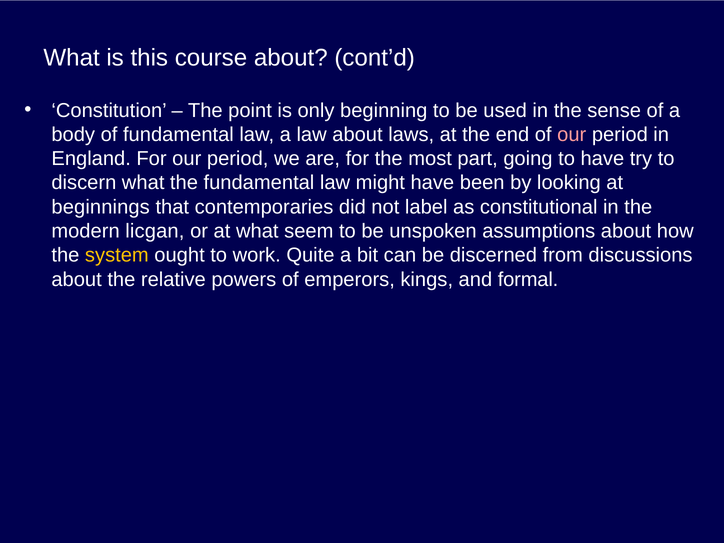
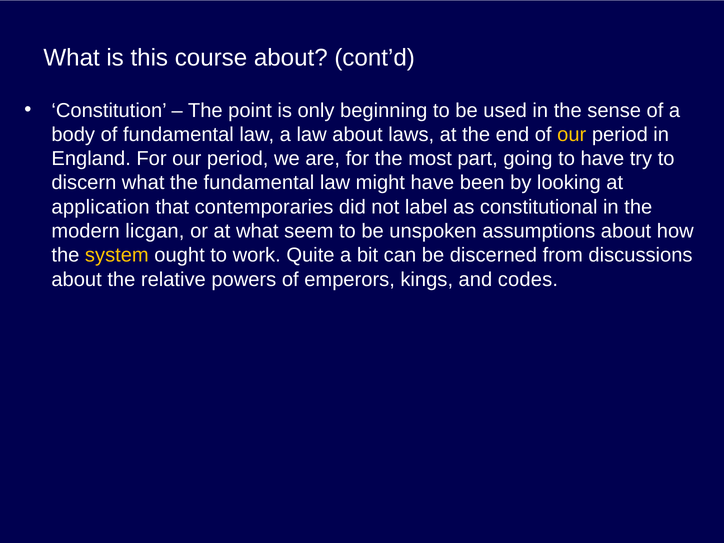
our at (572, 135) colour: pink -> yellow
beginnings: beginnings -> application
formal: formal -> codes
